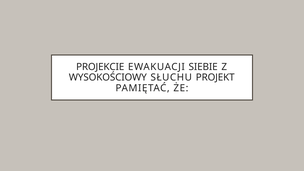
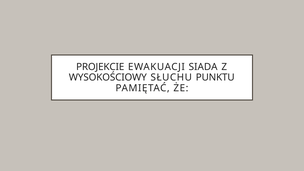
SIEBIE: SIEBIE -> SIADA
PROJEKT: PROJEKT -> PUNKTU
